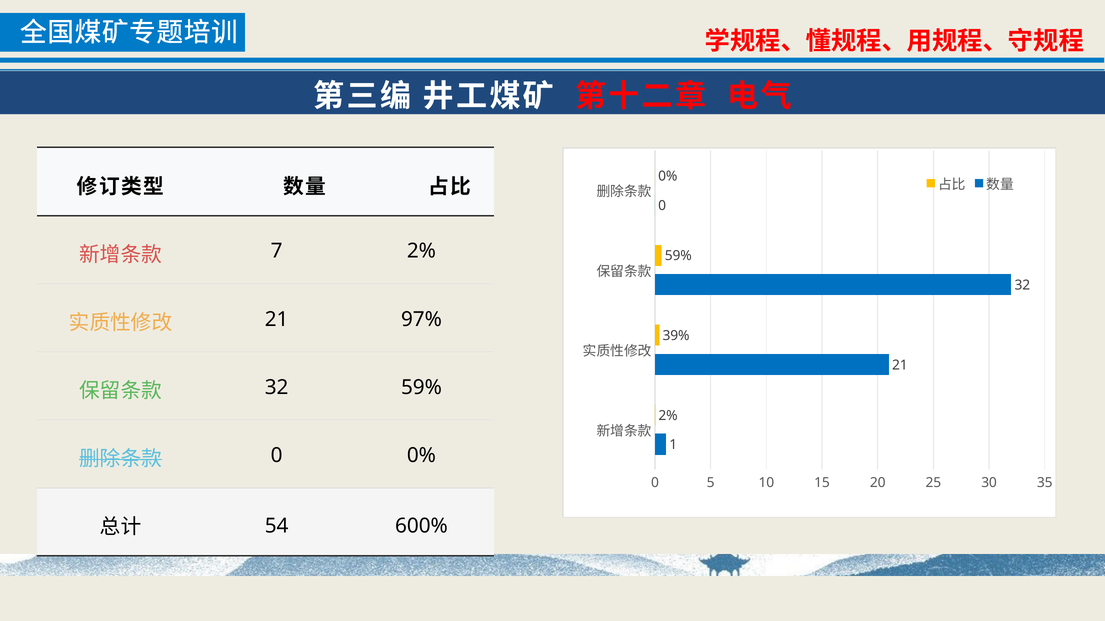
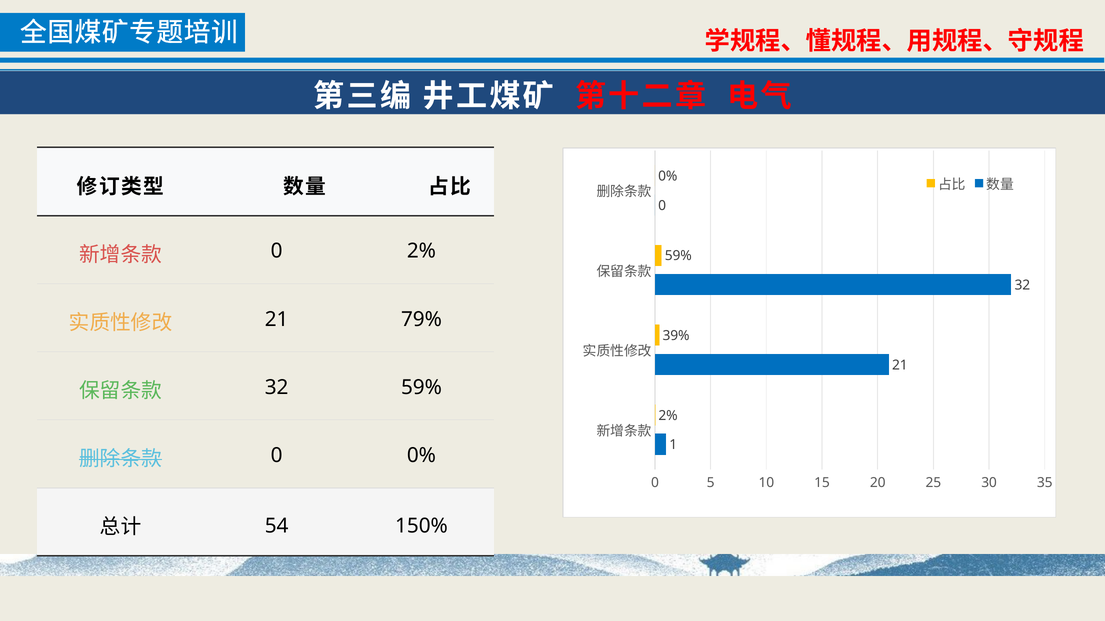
7 at (277, 251): 7 -> 0
97%: 97% -> 79%
600%: 600% -> 150%
